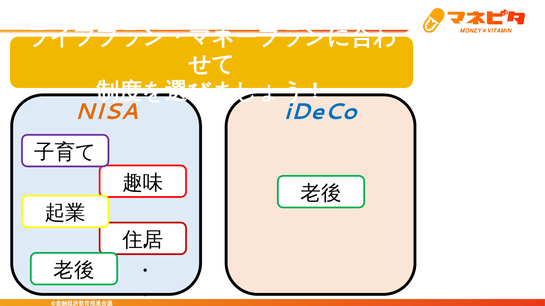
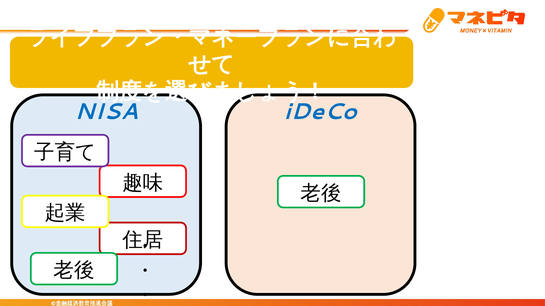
NISA colour: orange -> blue
